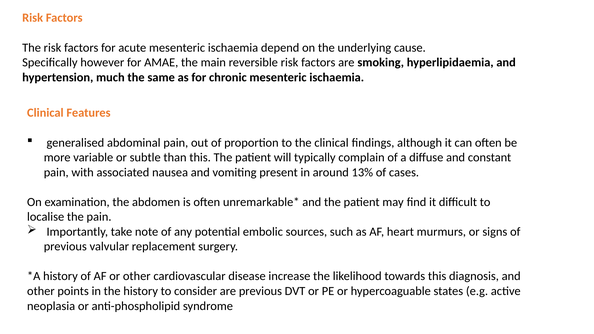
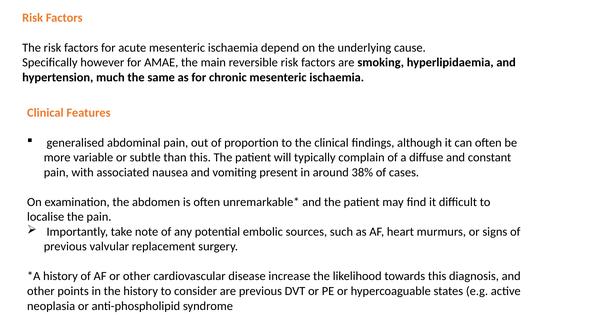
13%: 13% -> 38%
